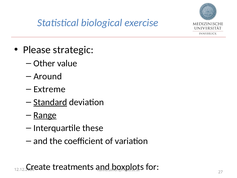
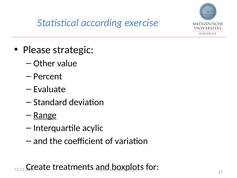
biological: biological -> according
Around: Around -> Percent
Extreme: Extreme -> Evaluate
Standard underline: present -> none
these: these -> acylic
